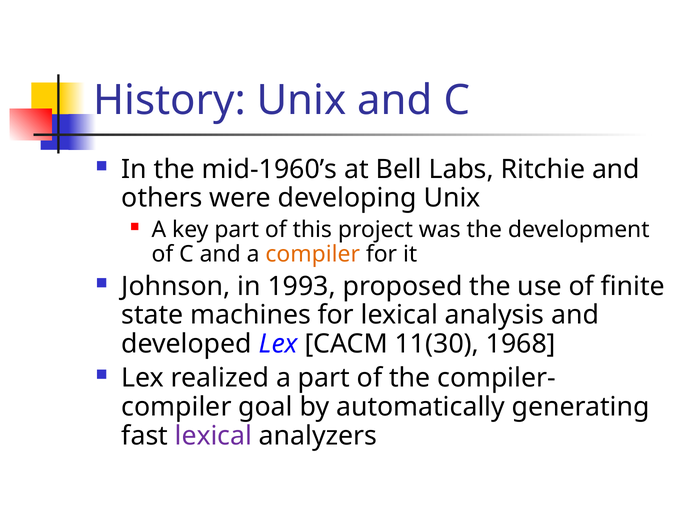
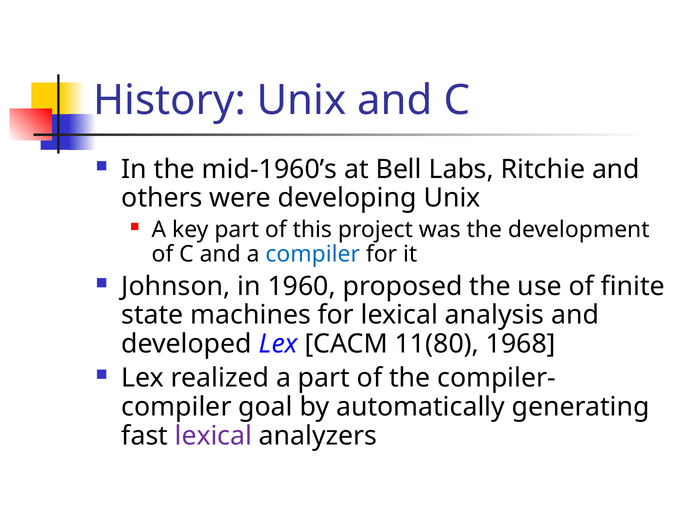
compiler at (313, 254) colour: orange -> blue
1993: 1993 -> 1960
11(30: 11(30 -> 11(80
